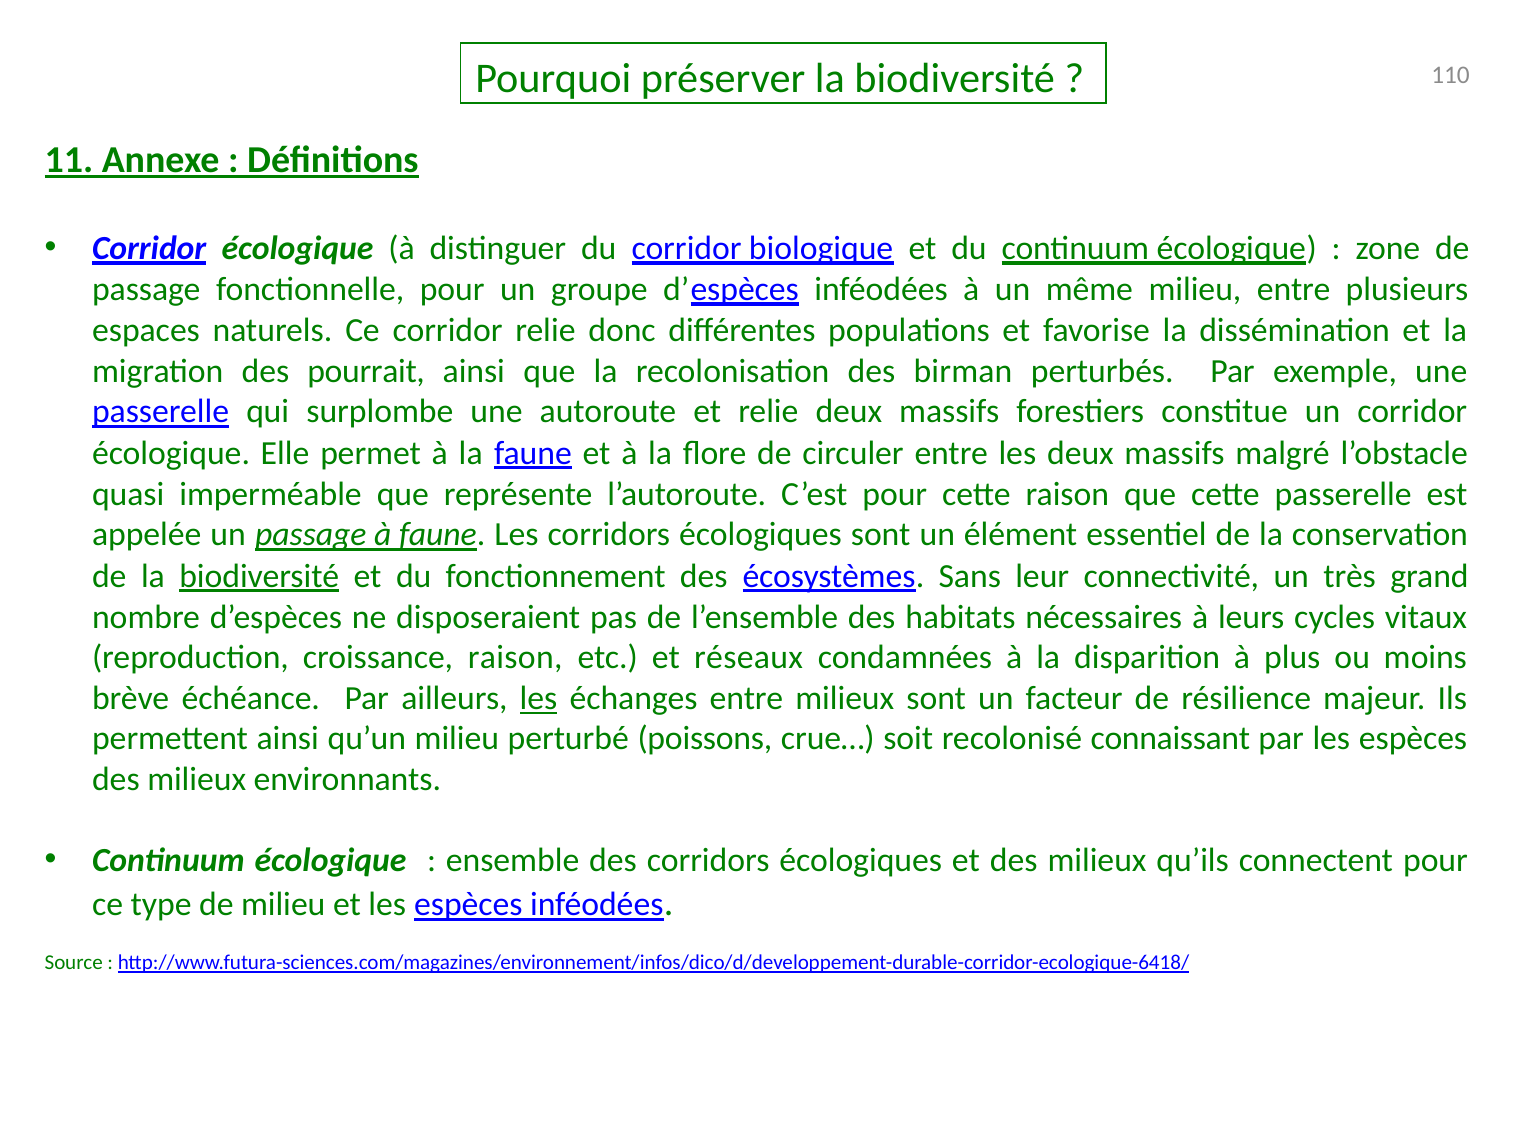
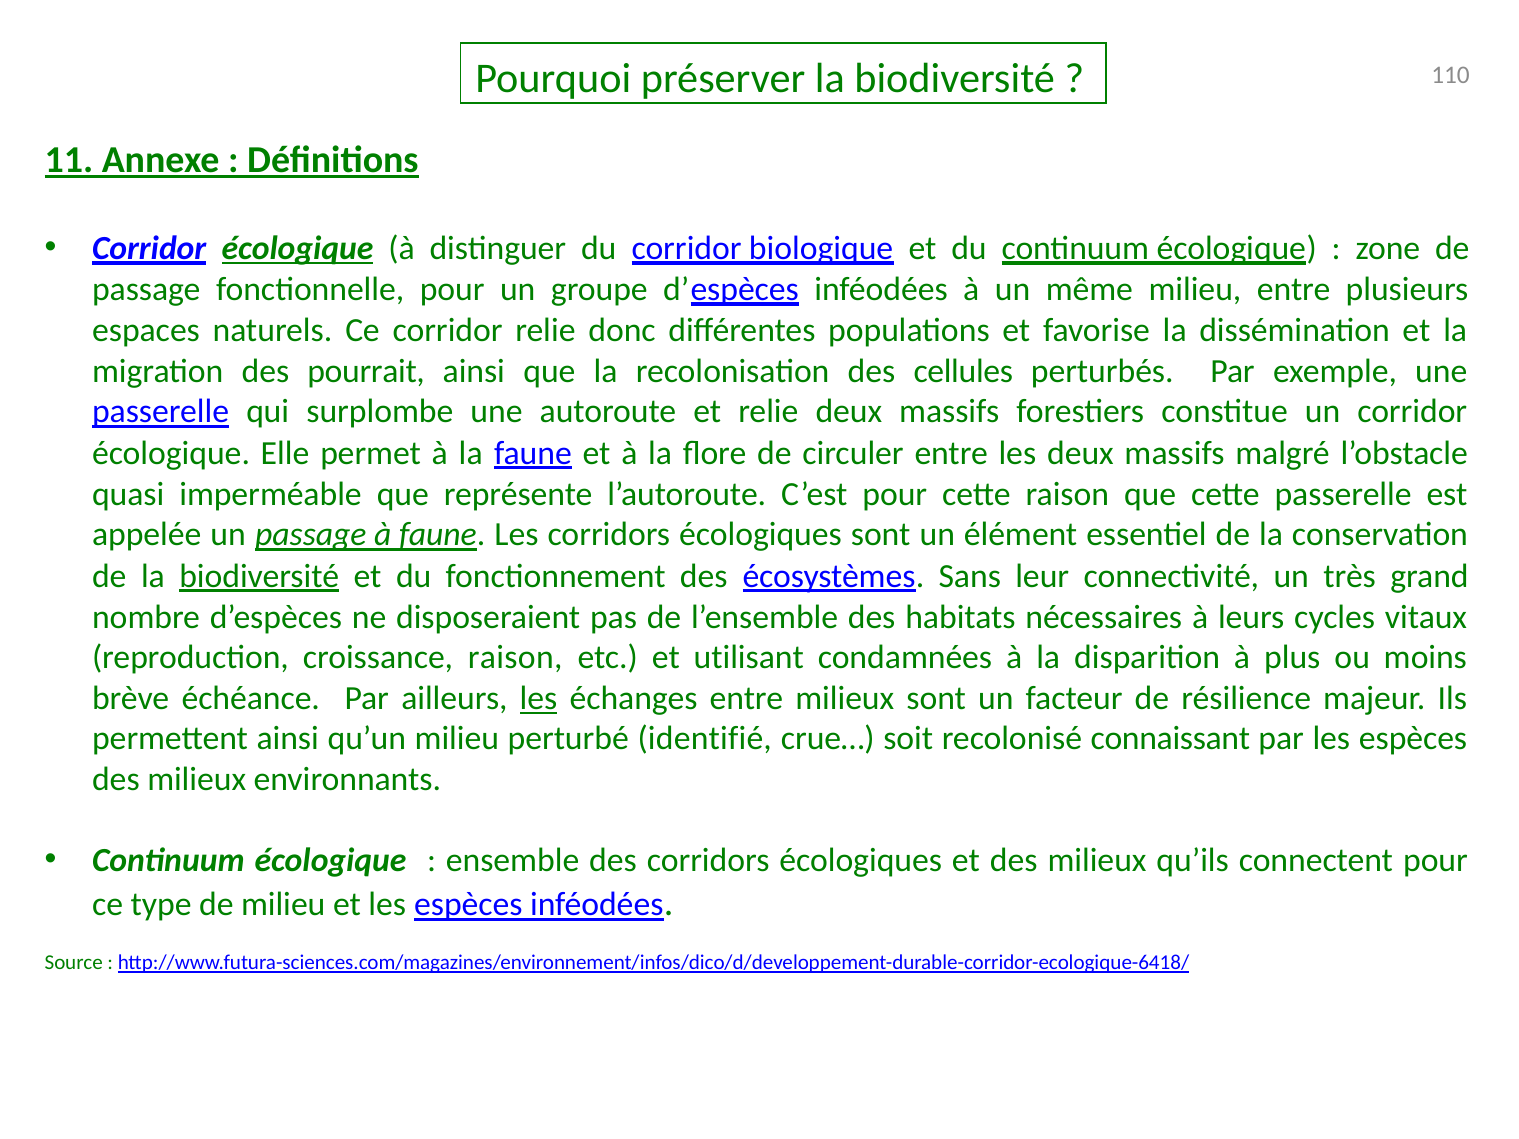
écologique at (297, 248) underline: none -> present
birman: birman -> cellules
réseaux: réseaux -> utilisant
poissons: poissons -> identifié
